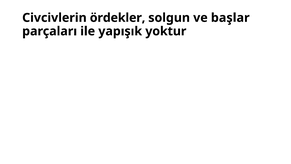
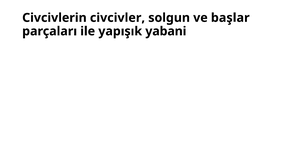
ördekler: ördekler -> civcivler
yoktur: yoktur -> yabani
